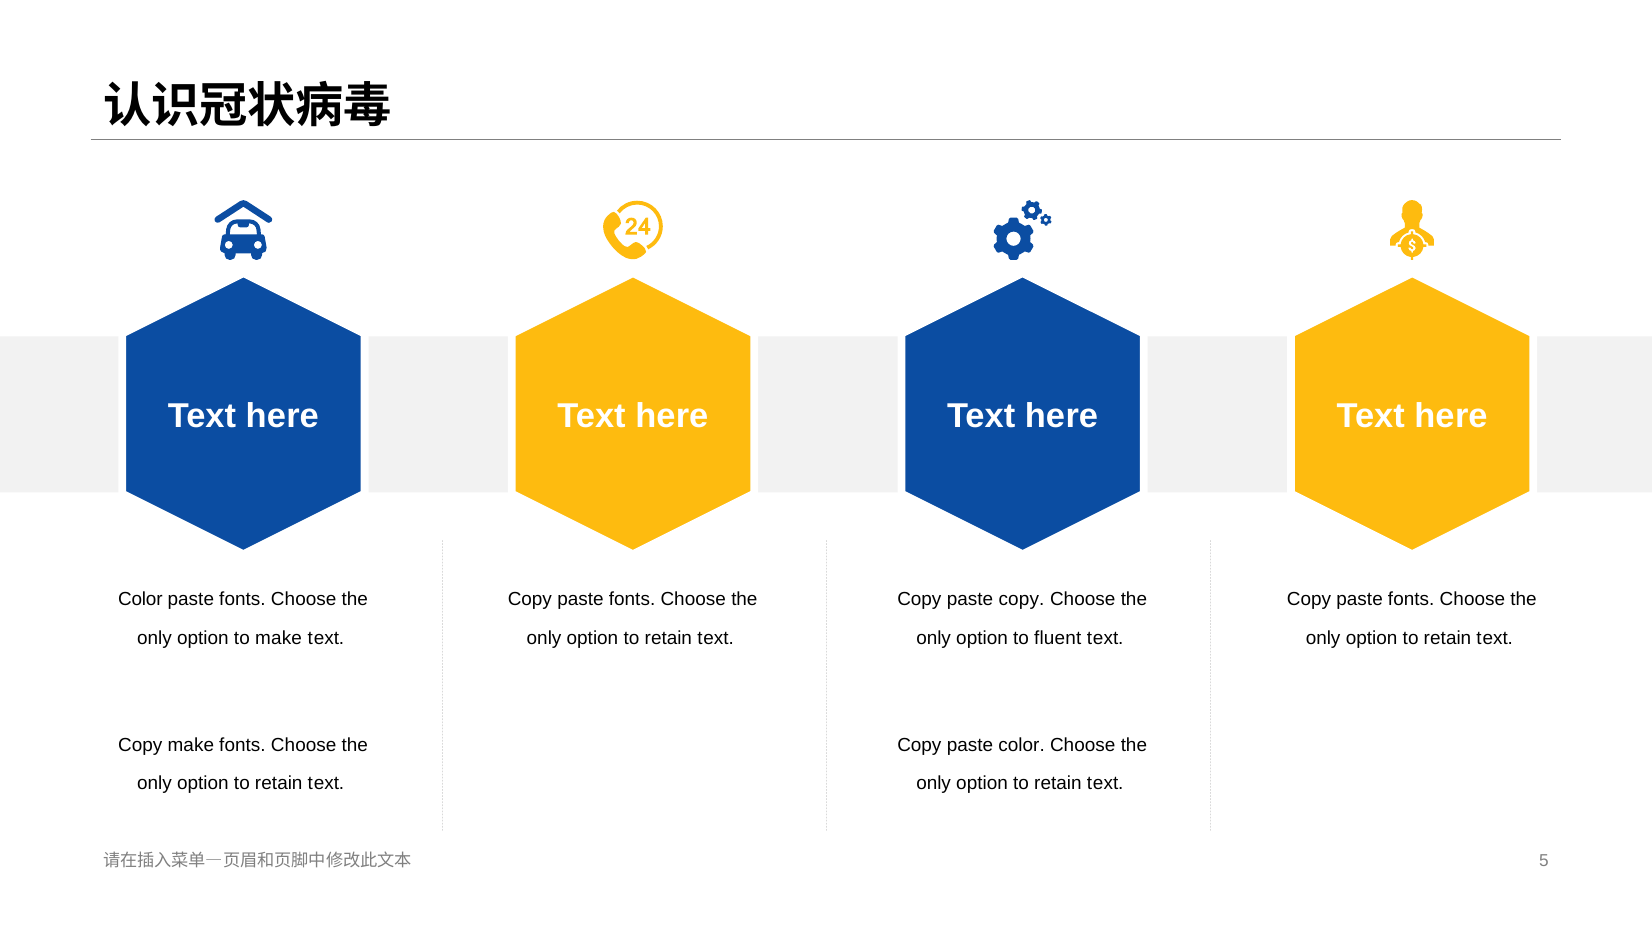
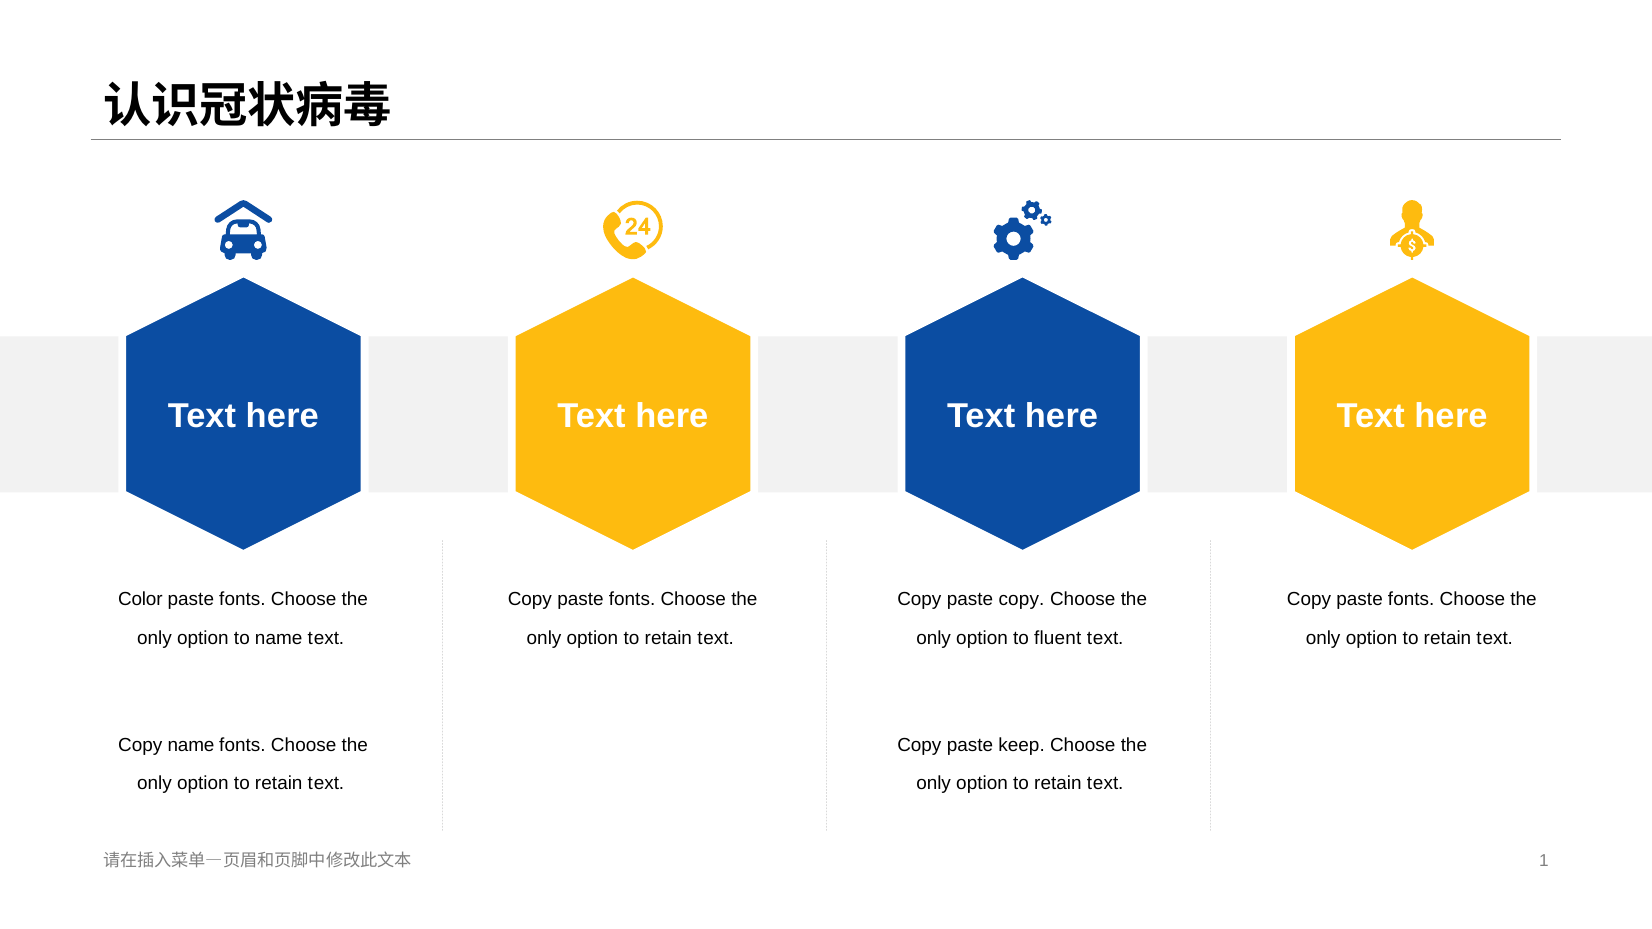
to make: make -> name
Copy make: make -> name
paste color: color -> keep
5: 5 -> 1
